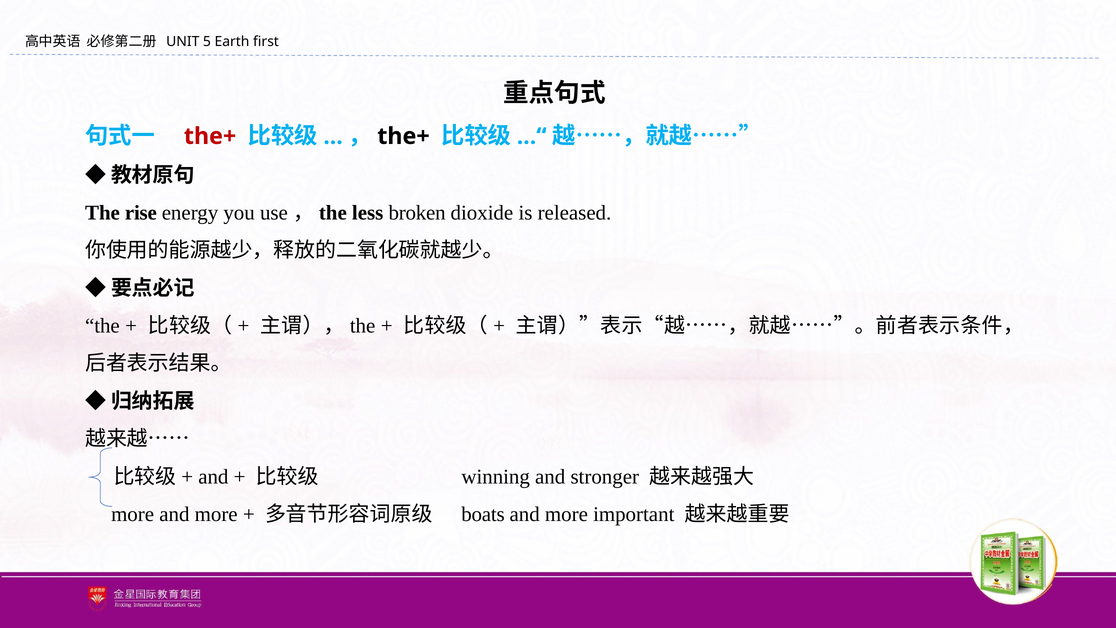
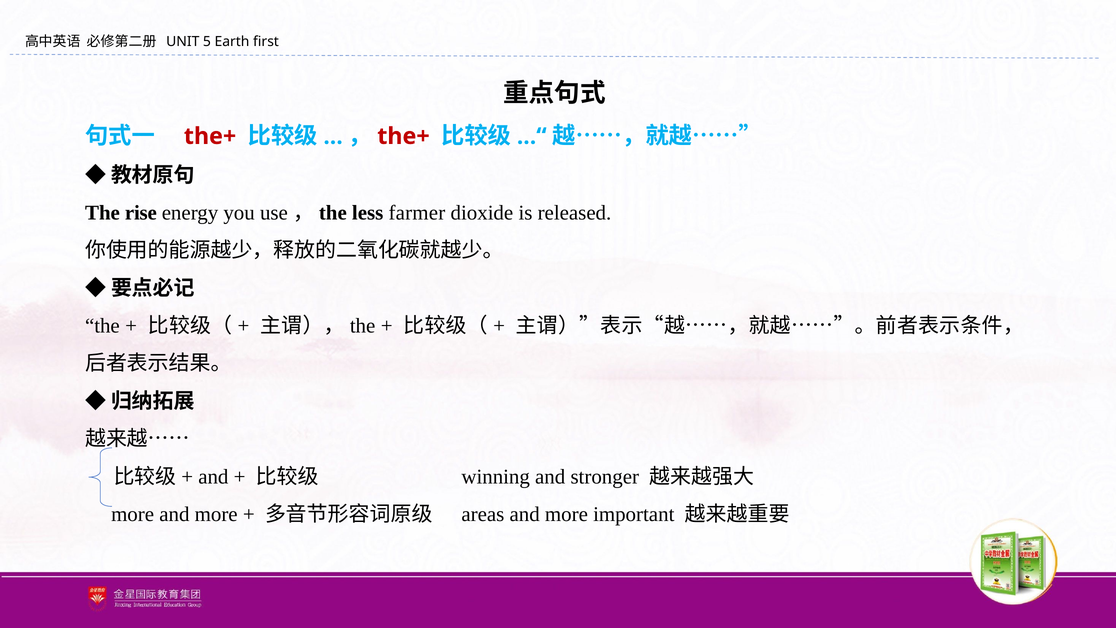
the+ at (403, 136) colour: black -> red
broken: broken -> farmer
boats: boats -> areas
